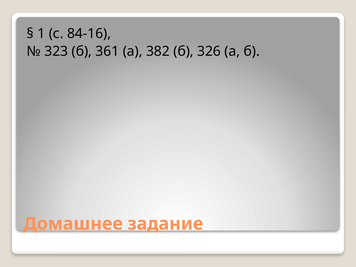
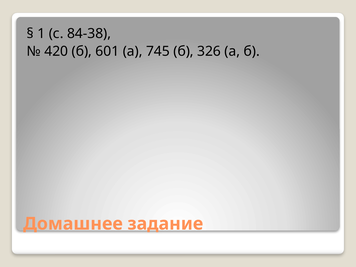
84-16: 84-16 -> 84-38
323: 323 -> 420
361: 361 -> 601
382: 382 -> 745
